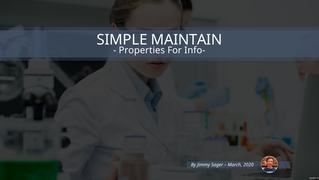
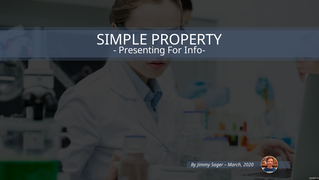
MAINTAIN: MAINTAIN -> PROPERTY
Properties: Properties -> Presenting
